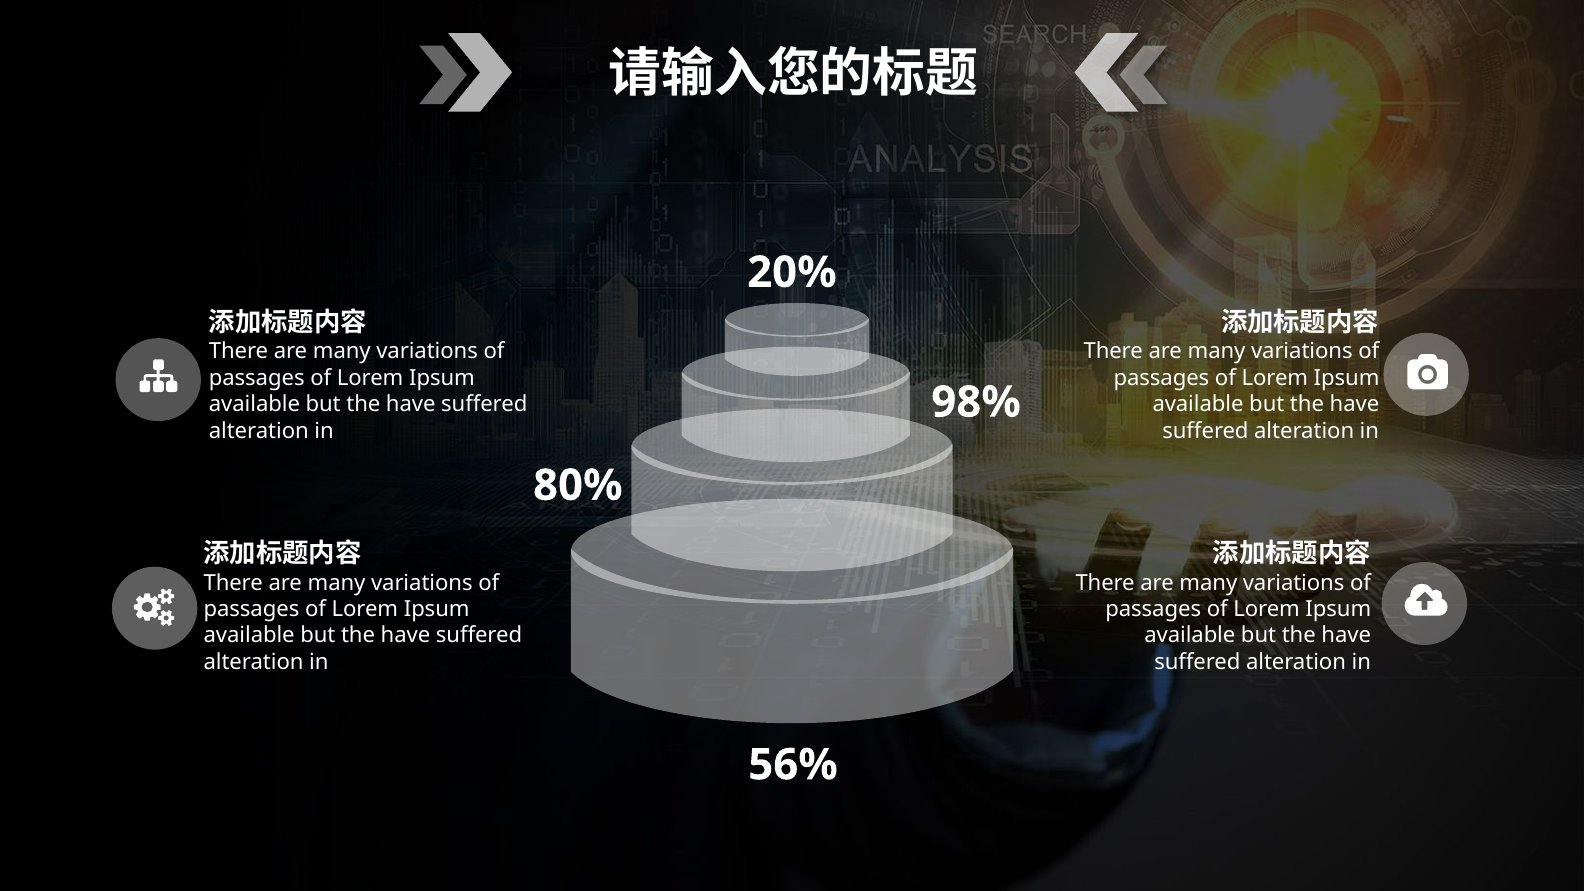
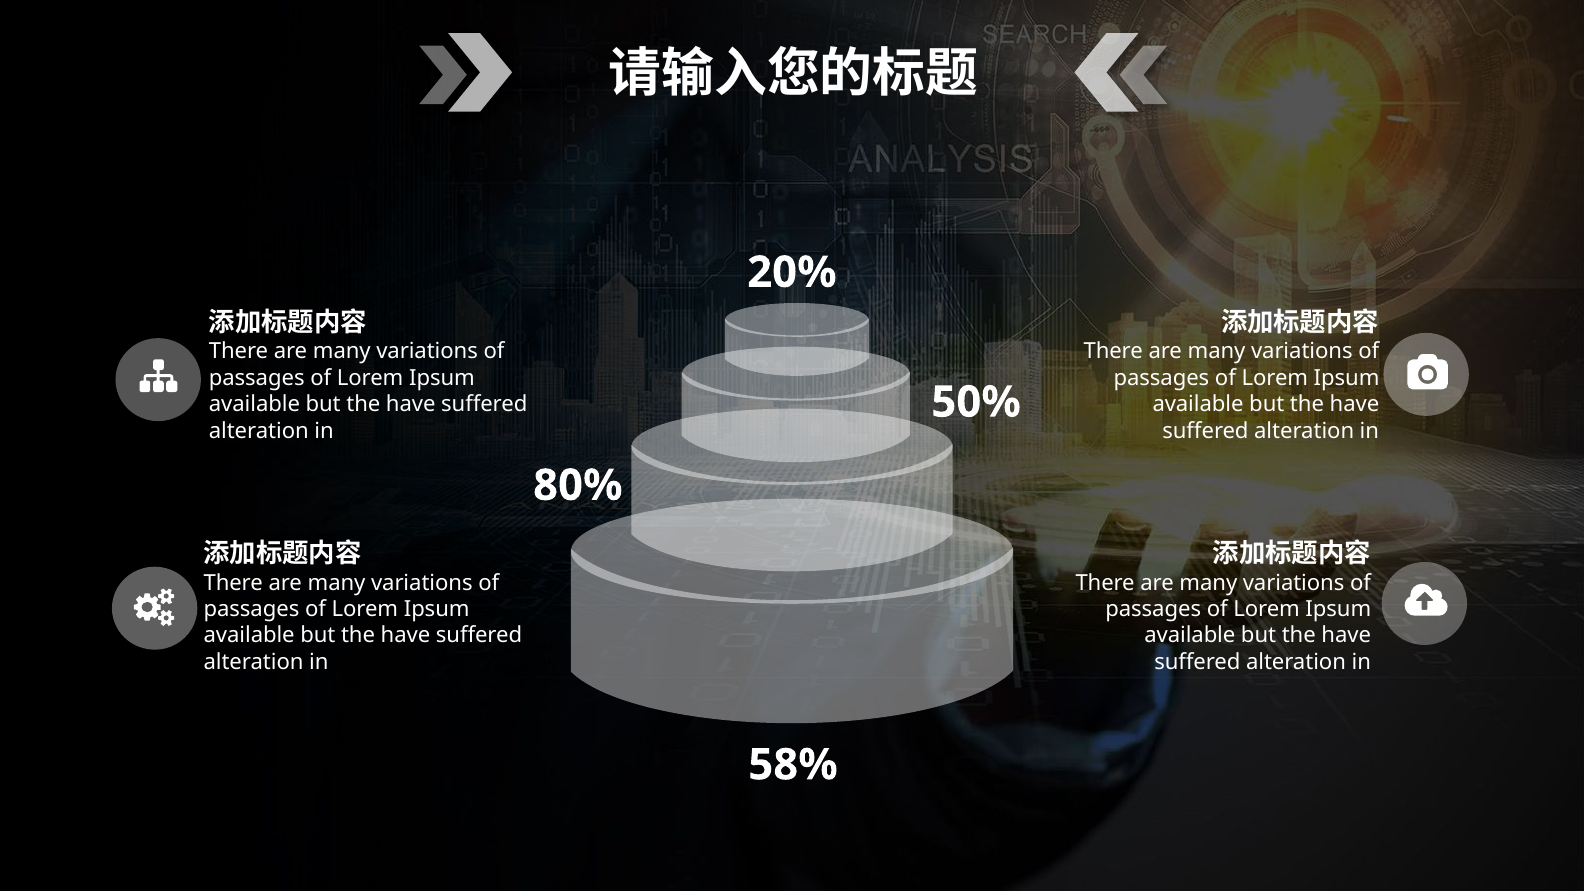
98%: 98% -> 50%
56%: 56% -> 58%
